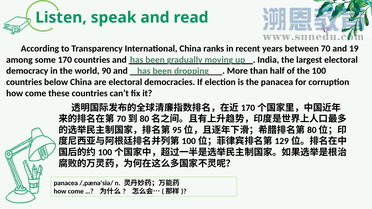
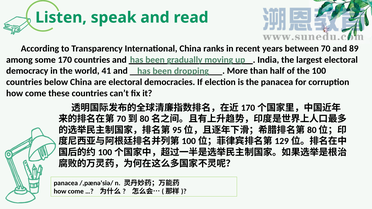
19: 19 -> 89
90: 90 -> 41
